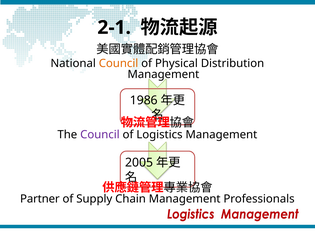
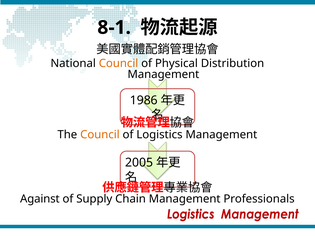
2-1: 2-1 -> 8-1
Council at (100, 135) colour: purple -> orange
Partner: Partner -> Against
